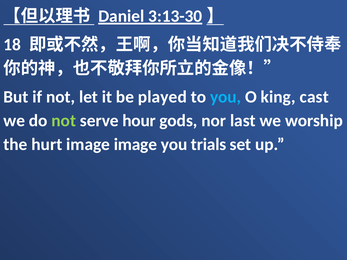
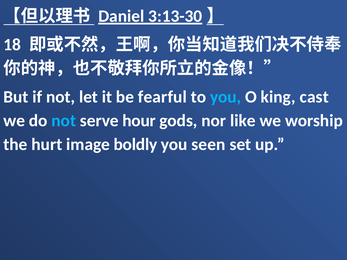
played: played -> fearful
not at (64, 121) colour: light green -> light blue
last: last -> like
image image: image -> boldly
trials: trials -> seen
